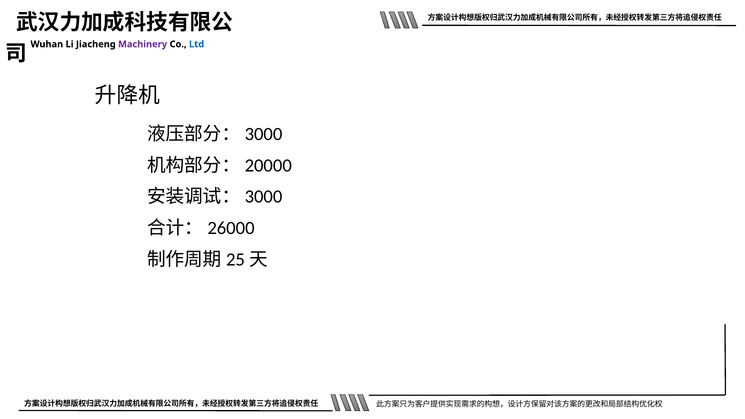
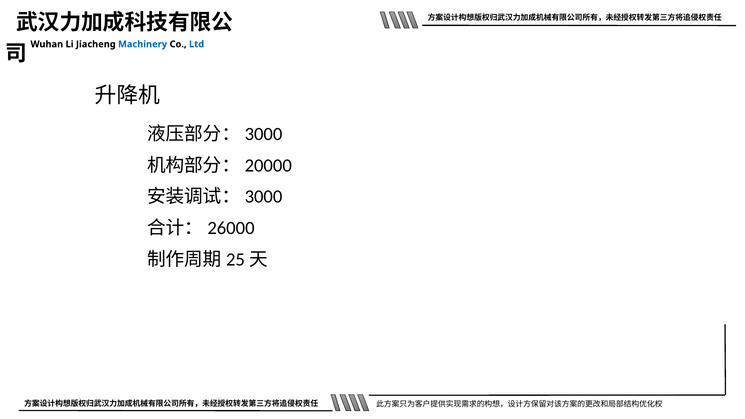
Machinery colour: purple -> blue
